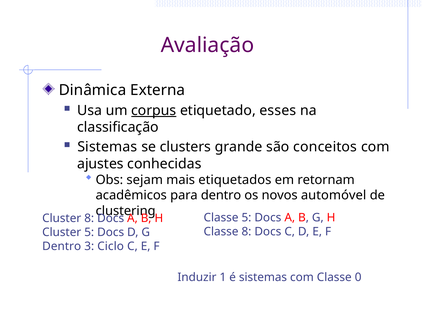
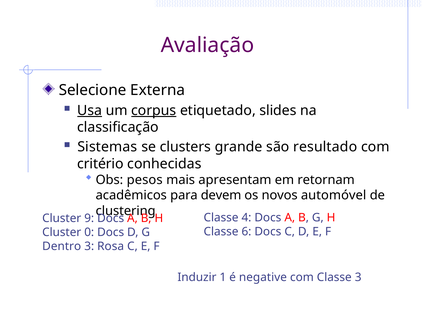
Dinâmica: Dinâmica -> Selecione
Usa underline: none -> present
esses: esses -> slides
conceitos: conceitos -> resultado
ajustes: ajustes -> critério
sejam: sejam -> pesos
etiquetados: etiquetados -> apresentam
para dentro: dentro -> devem
Classe 5: 5 -> 4
Cluster 8: 8 -> 9
Classe 8: 8 -> 6
Cluster 5: 5 -> 0
Ciclo: Ciclo -> Rosa
é sistemas: sistemas -> negative
Classe 0: 0 -> 3
